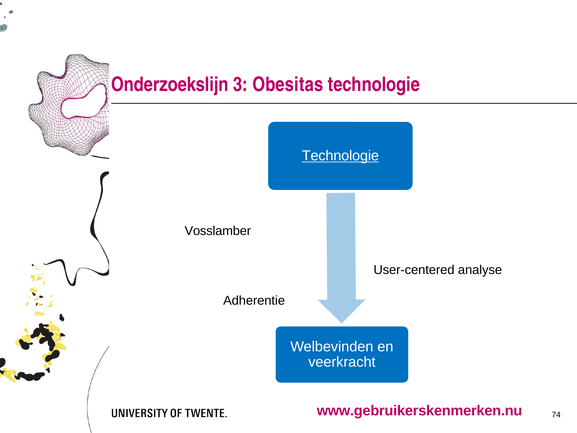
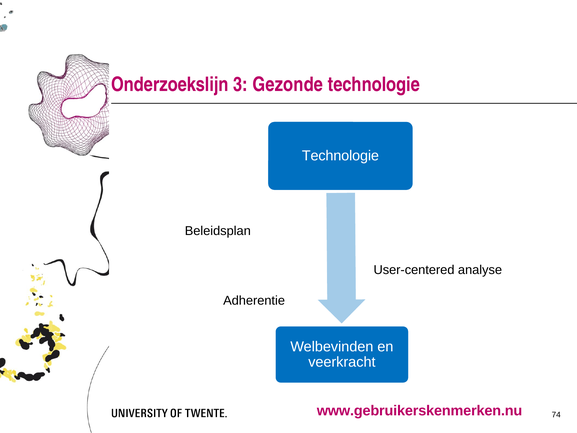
Obesitas: Obesitas -> Gezonde
Technologie at (340, 156) underline: present -> none
Vosslamber: Vosslamber -> Beleidsplan
